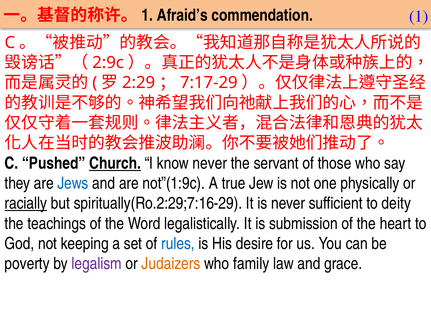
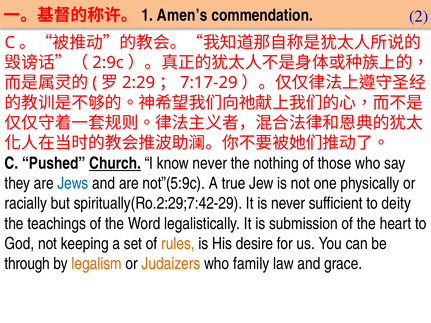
Afraid’s: Afraid’s -> Amen’s
1: 1 -> 2
servant: servant -> nothing
not”(1:9c: not”(1:9c -> not”(5:9c
racially underline: present -> none
spiritually(Ro.2:29;7:16-29: spiritually(Ro.2:29;7:16-29 -> spiritually(Ro.2:29;7:42-29
rules colour: blue -> orange
poverty: poverty -> through
legalism colour: purple -> orange
